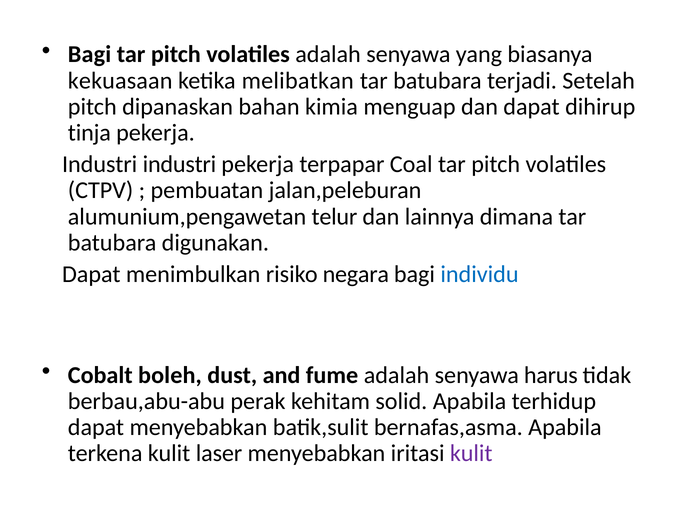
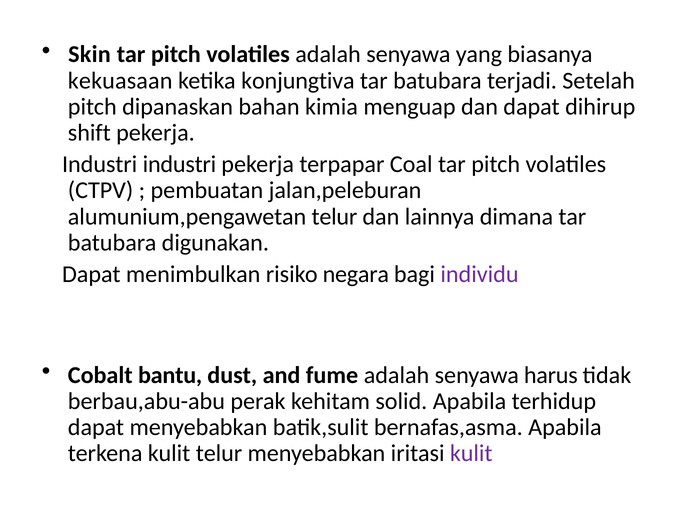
Bagi at (90, 54): Bagi -> Skin
melibatkan: melibatkan -> konjungtiva
tinja: tinja -> shift
individu colour: blue -> purple
boleh: boleh -> bantu
kulit laser: laser -> telur
